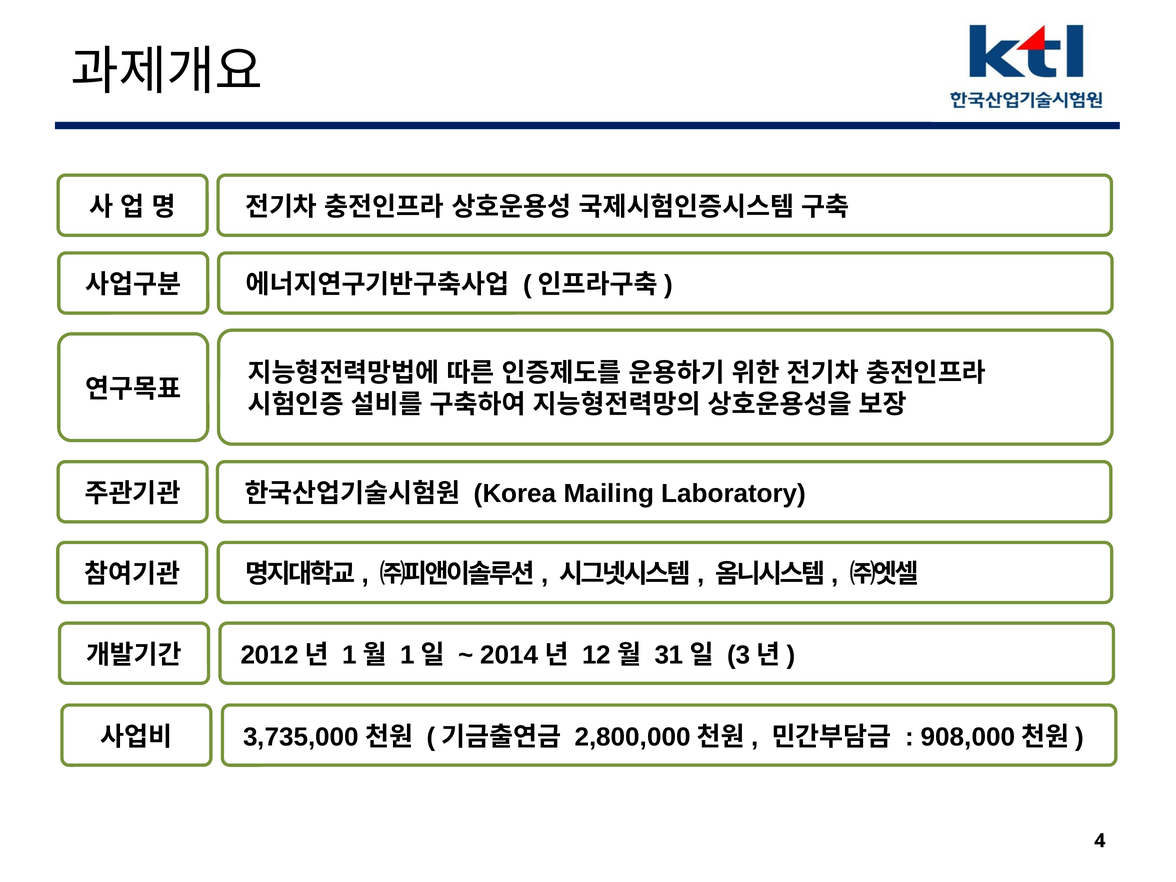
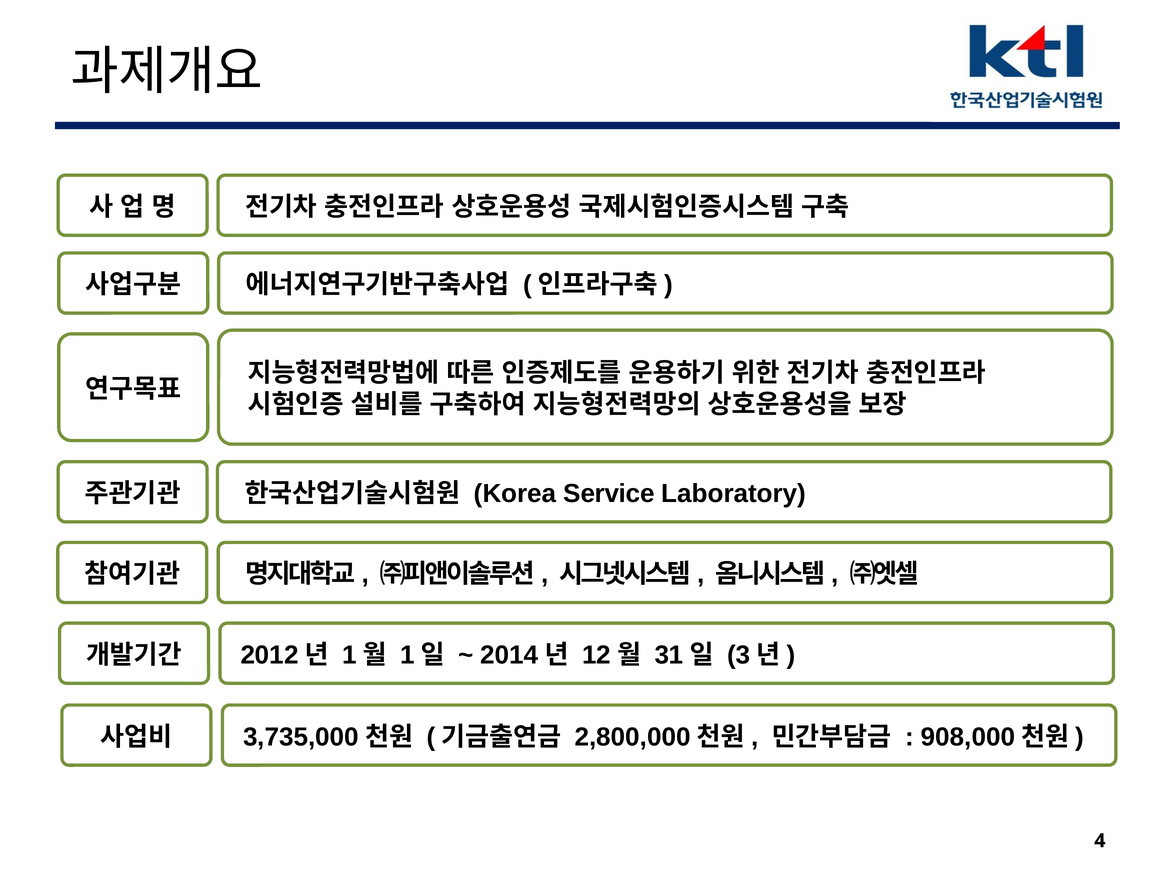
Mailing: Mailing -> Service
